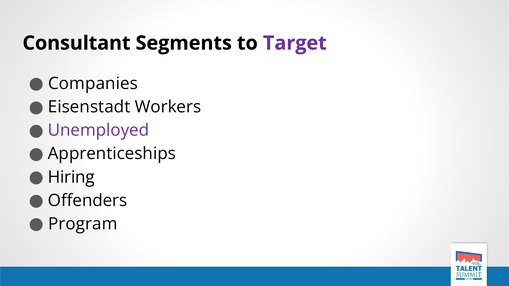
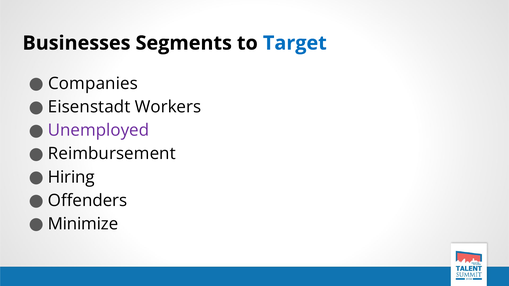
Consultant: Consultant -> Businesses
Target colour: purple -> blue
Apprenticeships: Apprenticeships -> Reimbursement
Program: Program -> Minimize
